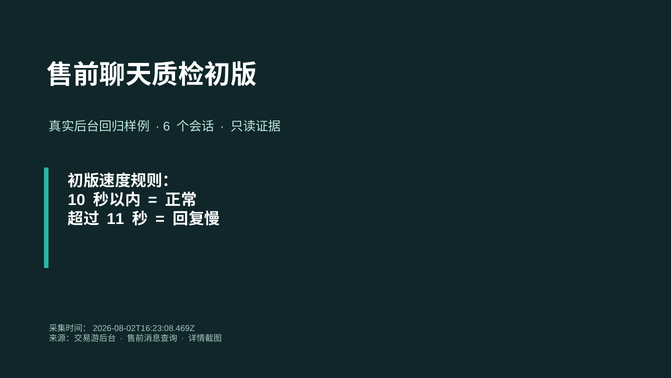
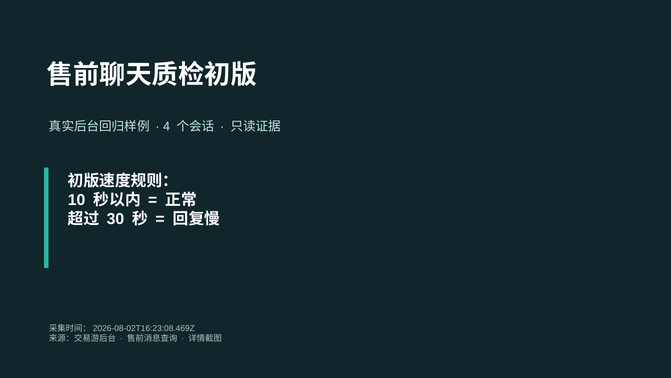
6: 6 -> 4
11: 11 -> 30
